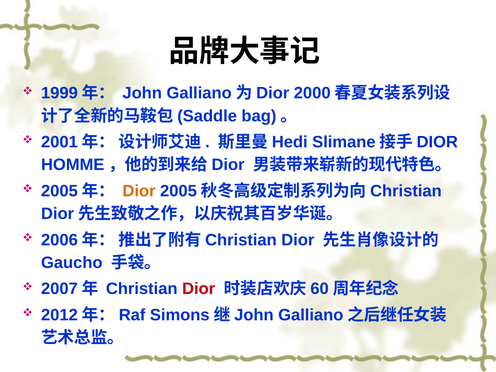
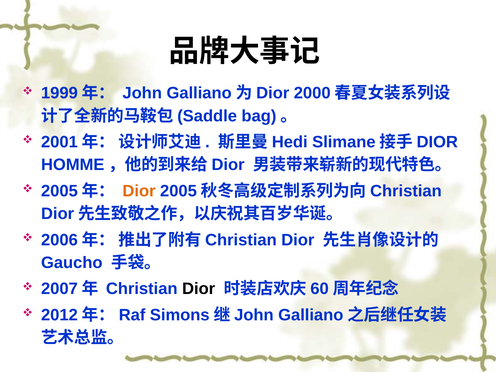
Dior at (199, 289) colour: red -> black
